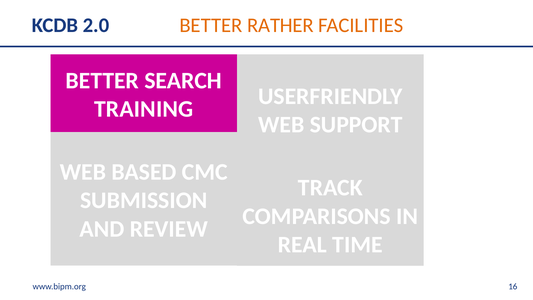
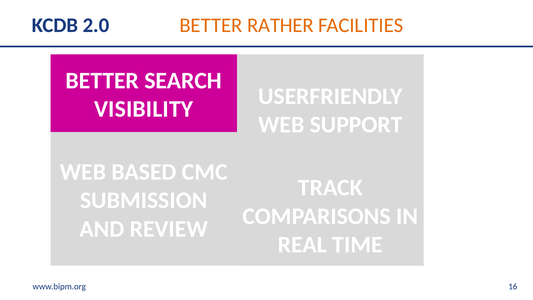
TRAINING: TRAINING -> VISIBILITY
